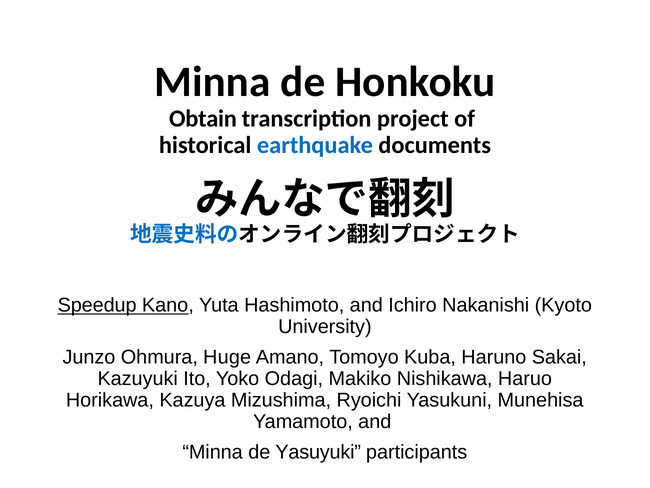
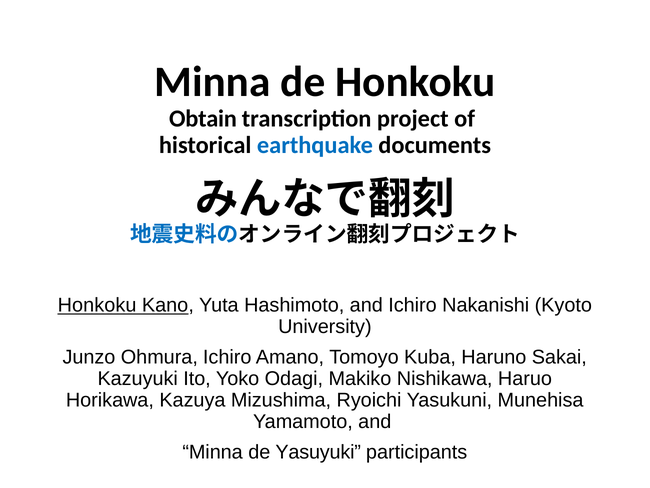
Speedup at (97, 305): Speedup -> Honkoku
Ohmura Huge: Huge -> Ichiro
